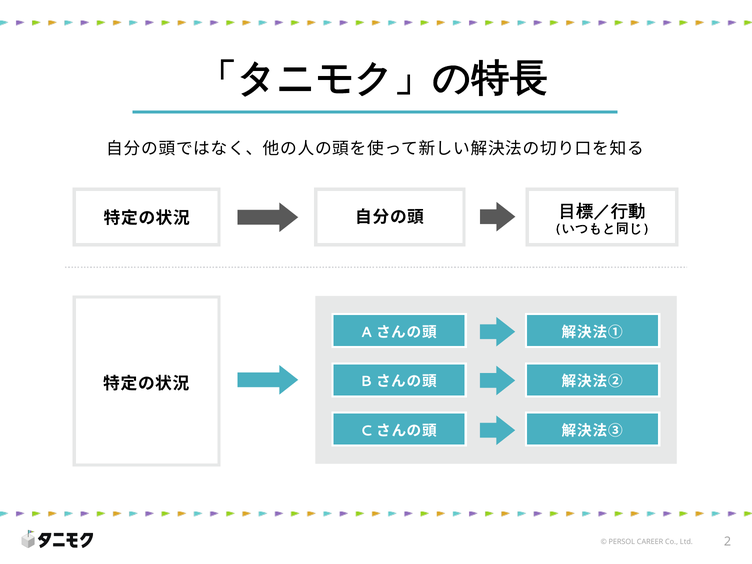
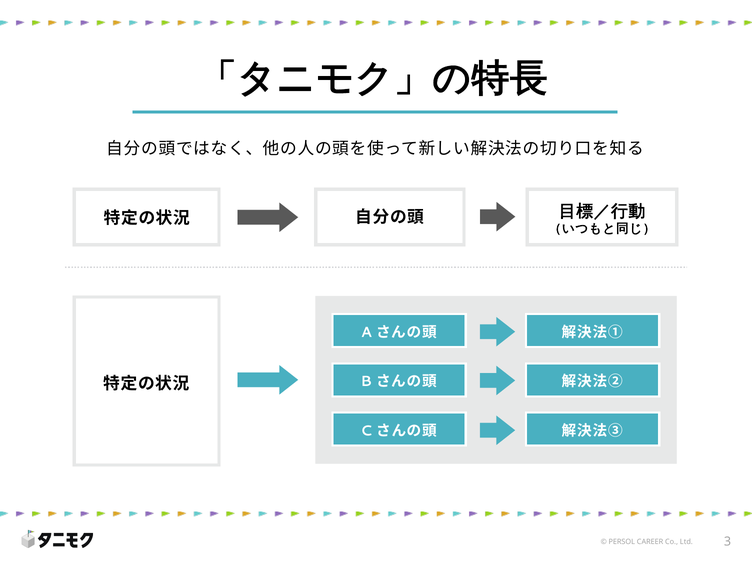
2: 2 -> 3
